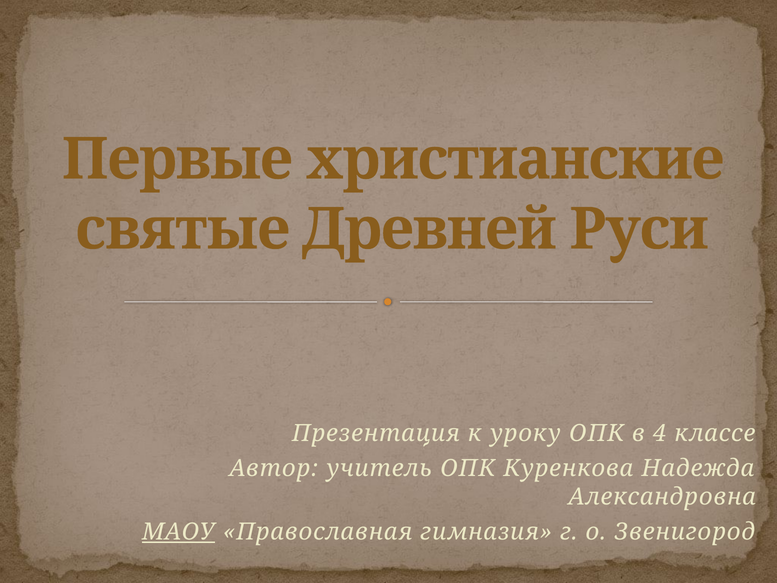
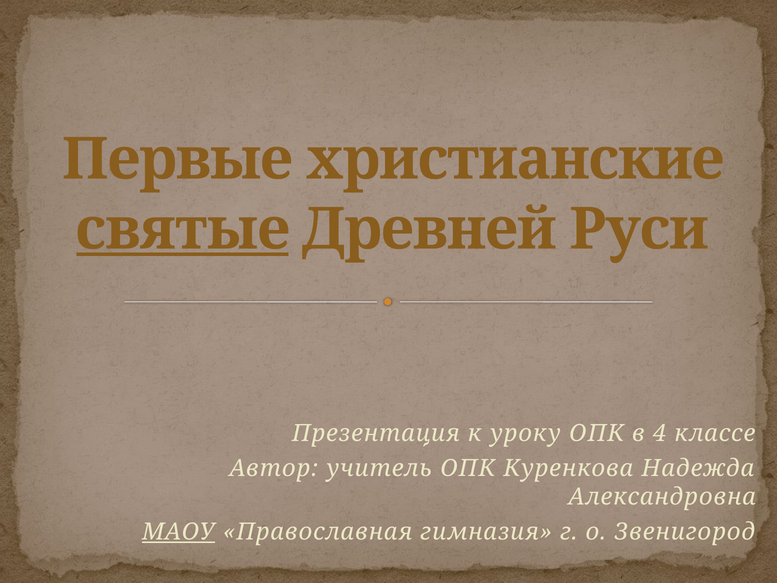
святые underline: none -> present
